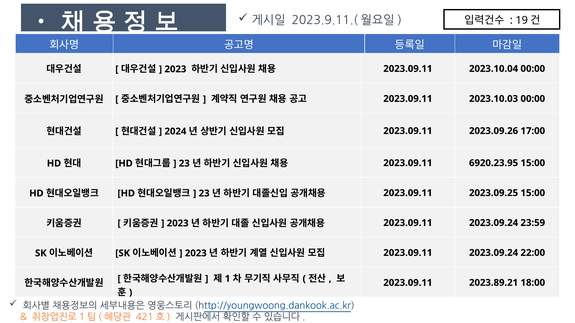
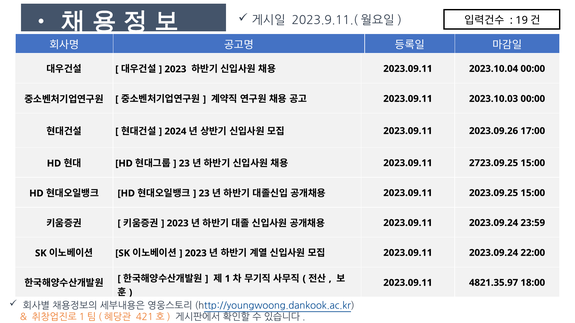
6920.23.95: 6920.23.95 -> 2723.09.25
2023.89.21: 2023.89.21 -> 4821.35.97
